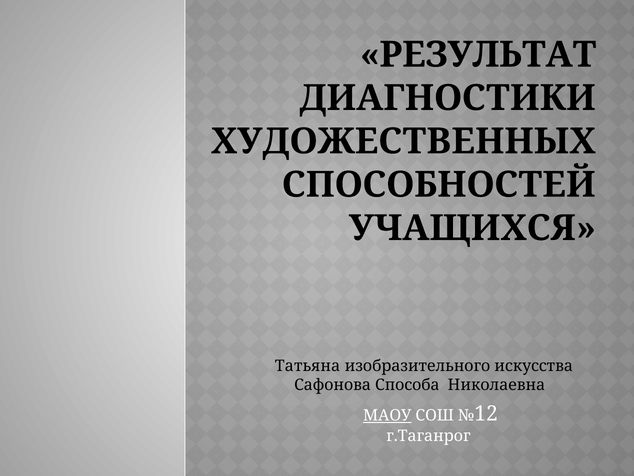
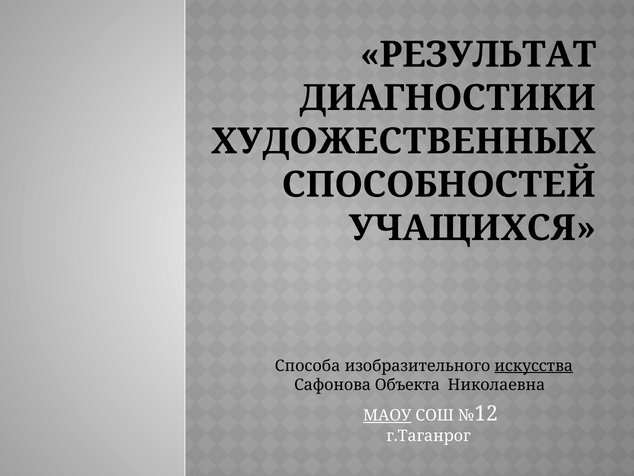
Татьяна: Татьяна -> Способа
искусства underline: none -> present
Способа: Способа -> Объекта
